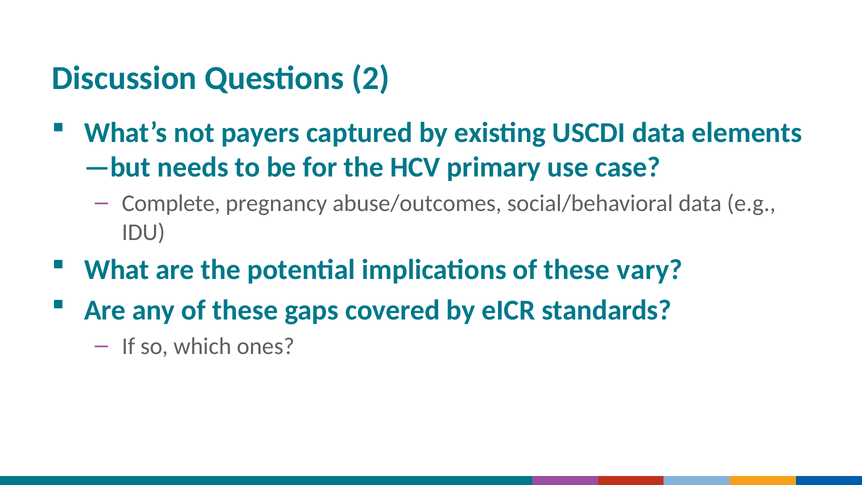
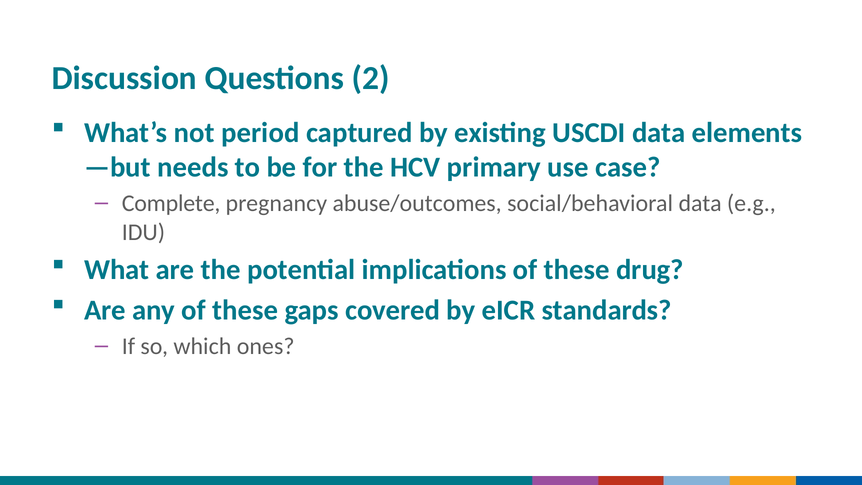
payers: payers -> period
vary: vary -> drug
